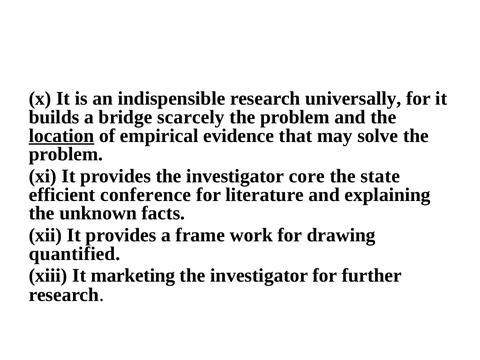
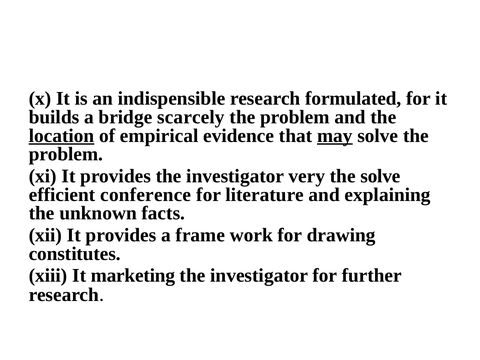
universally: universally -> formulated
may underline: none -> present
core: core -> very
the state: state -> solve
quantified: quantified -> constitutes
